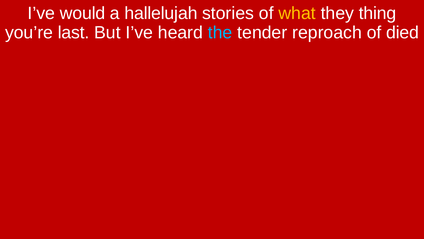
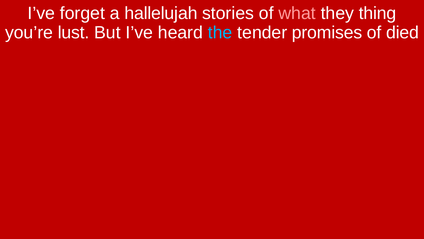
would: would -> forget
what colour: yellow -> pink
last: last -> lust
reproach: reproach -> promises
